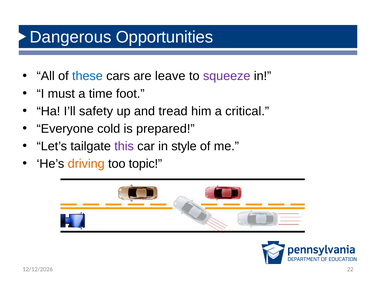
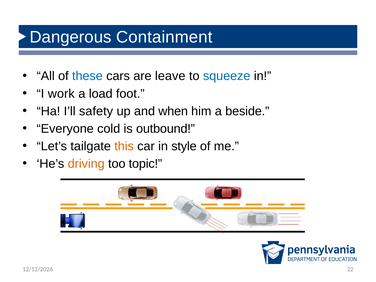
Opportunities: Opportunities -> Containment
squeeze colour: purple -> blue
must: must -> work
time: time -> load
tread: tread -> when
critical: critical -> beside
prepared: prepared -> outbound
this colour: purple -> orange
